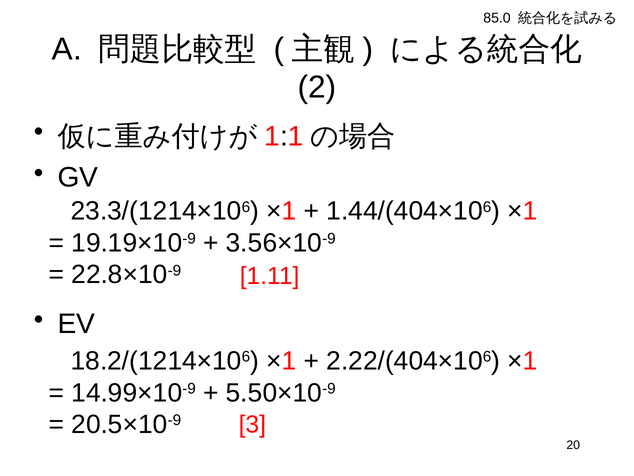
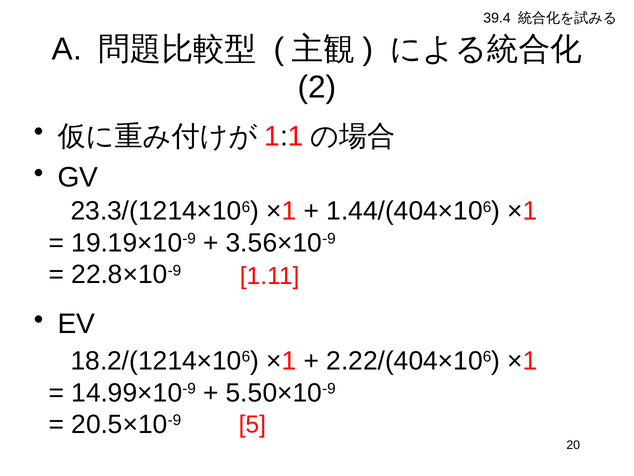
85.0: 85.0 -> 39.4
3: 3 -> 5
